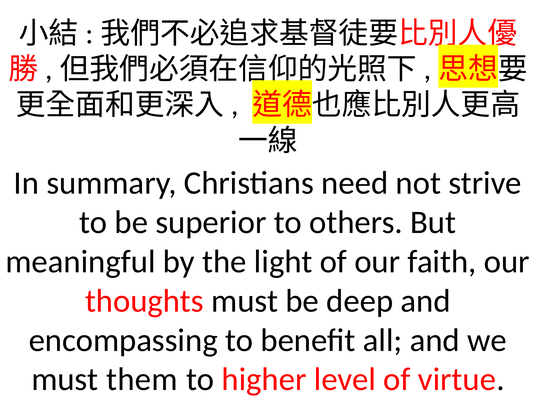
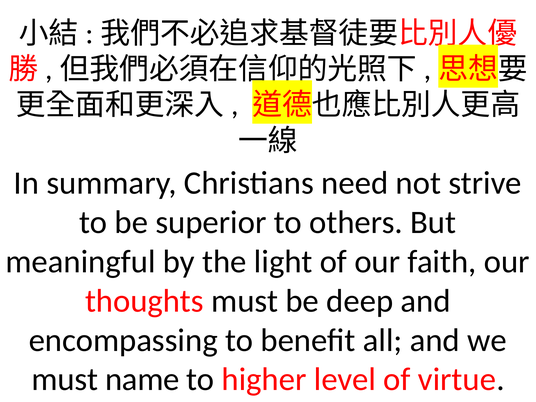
them: them -> name
